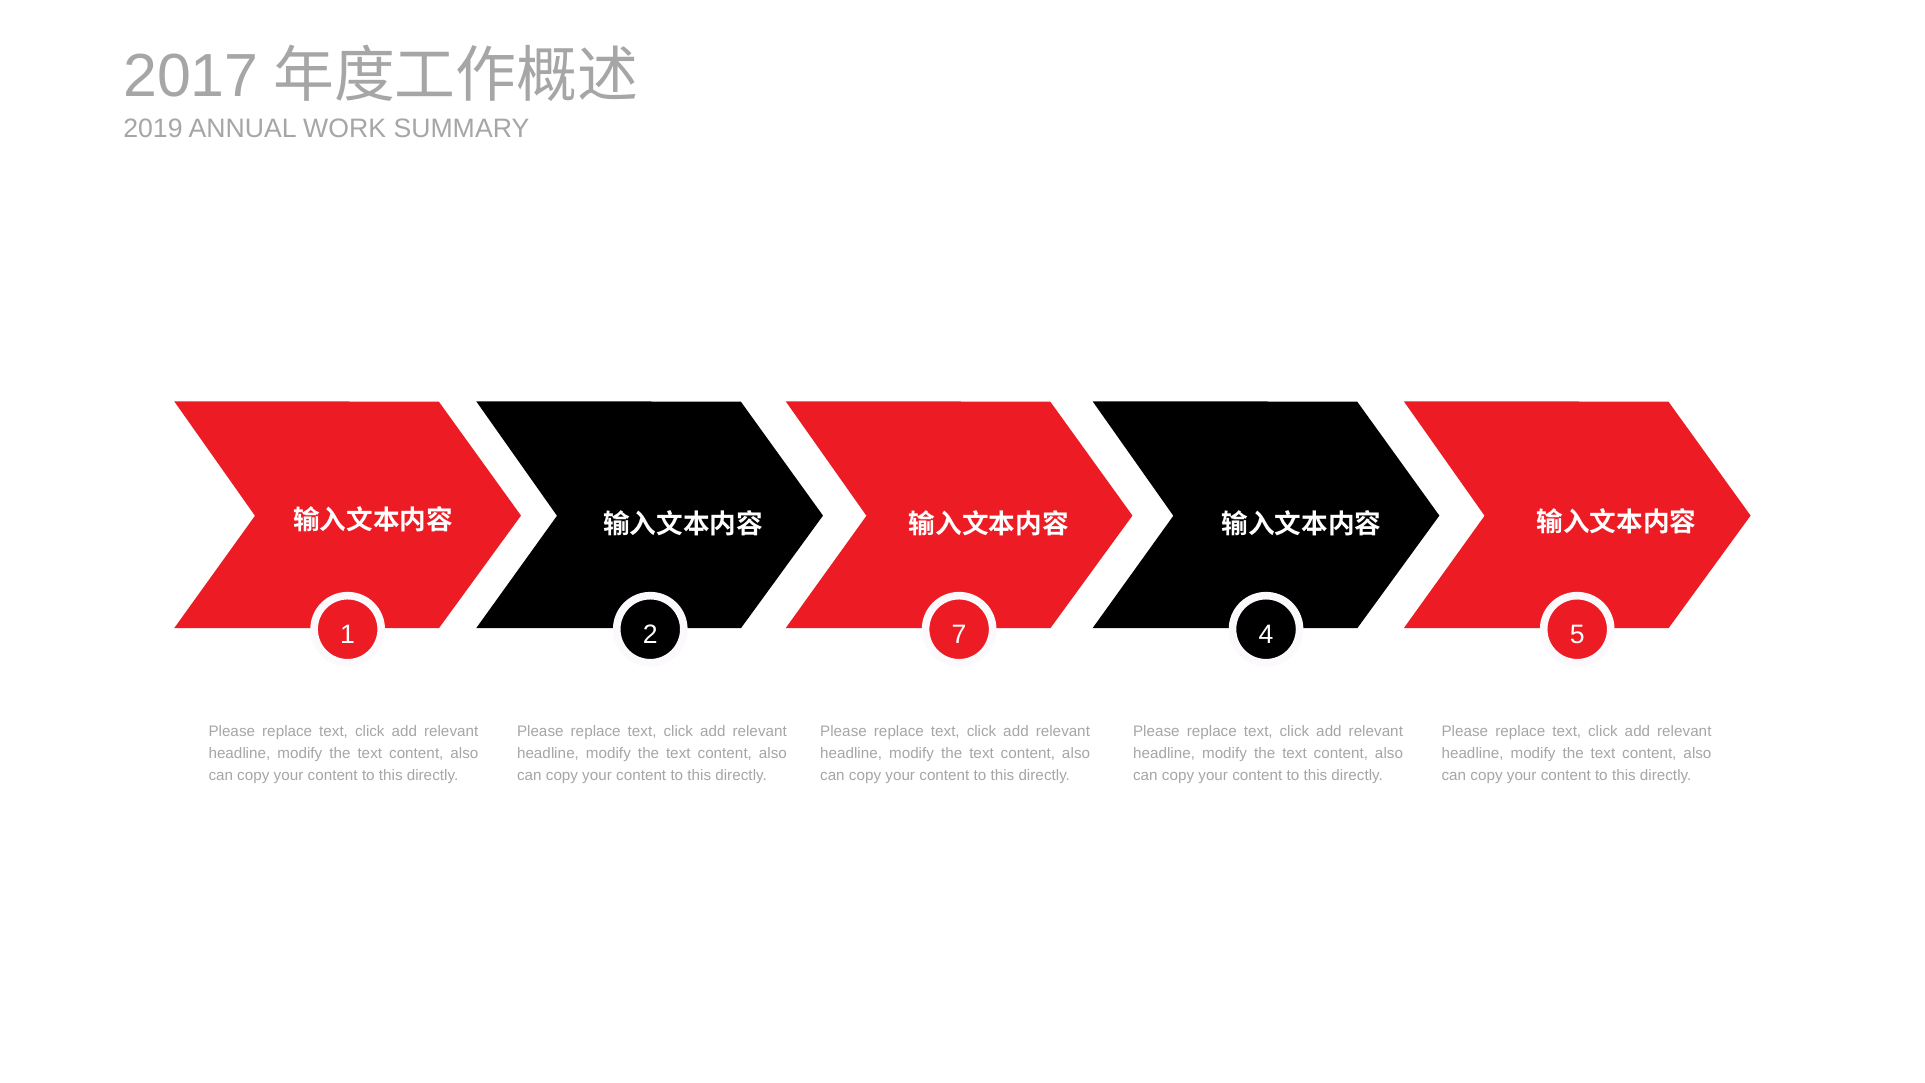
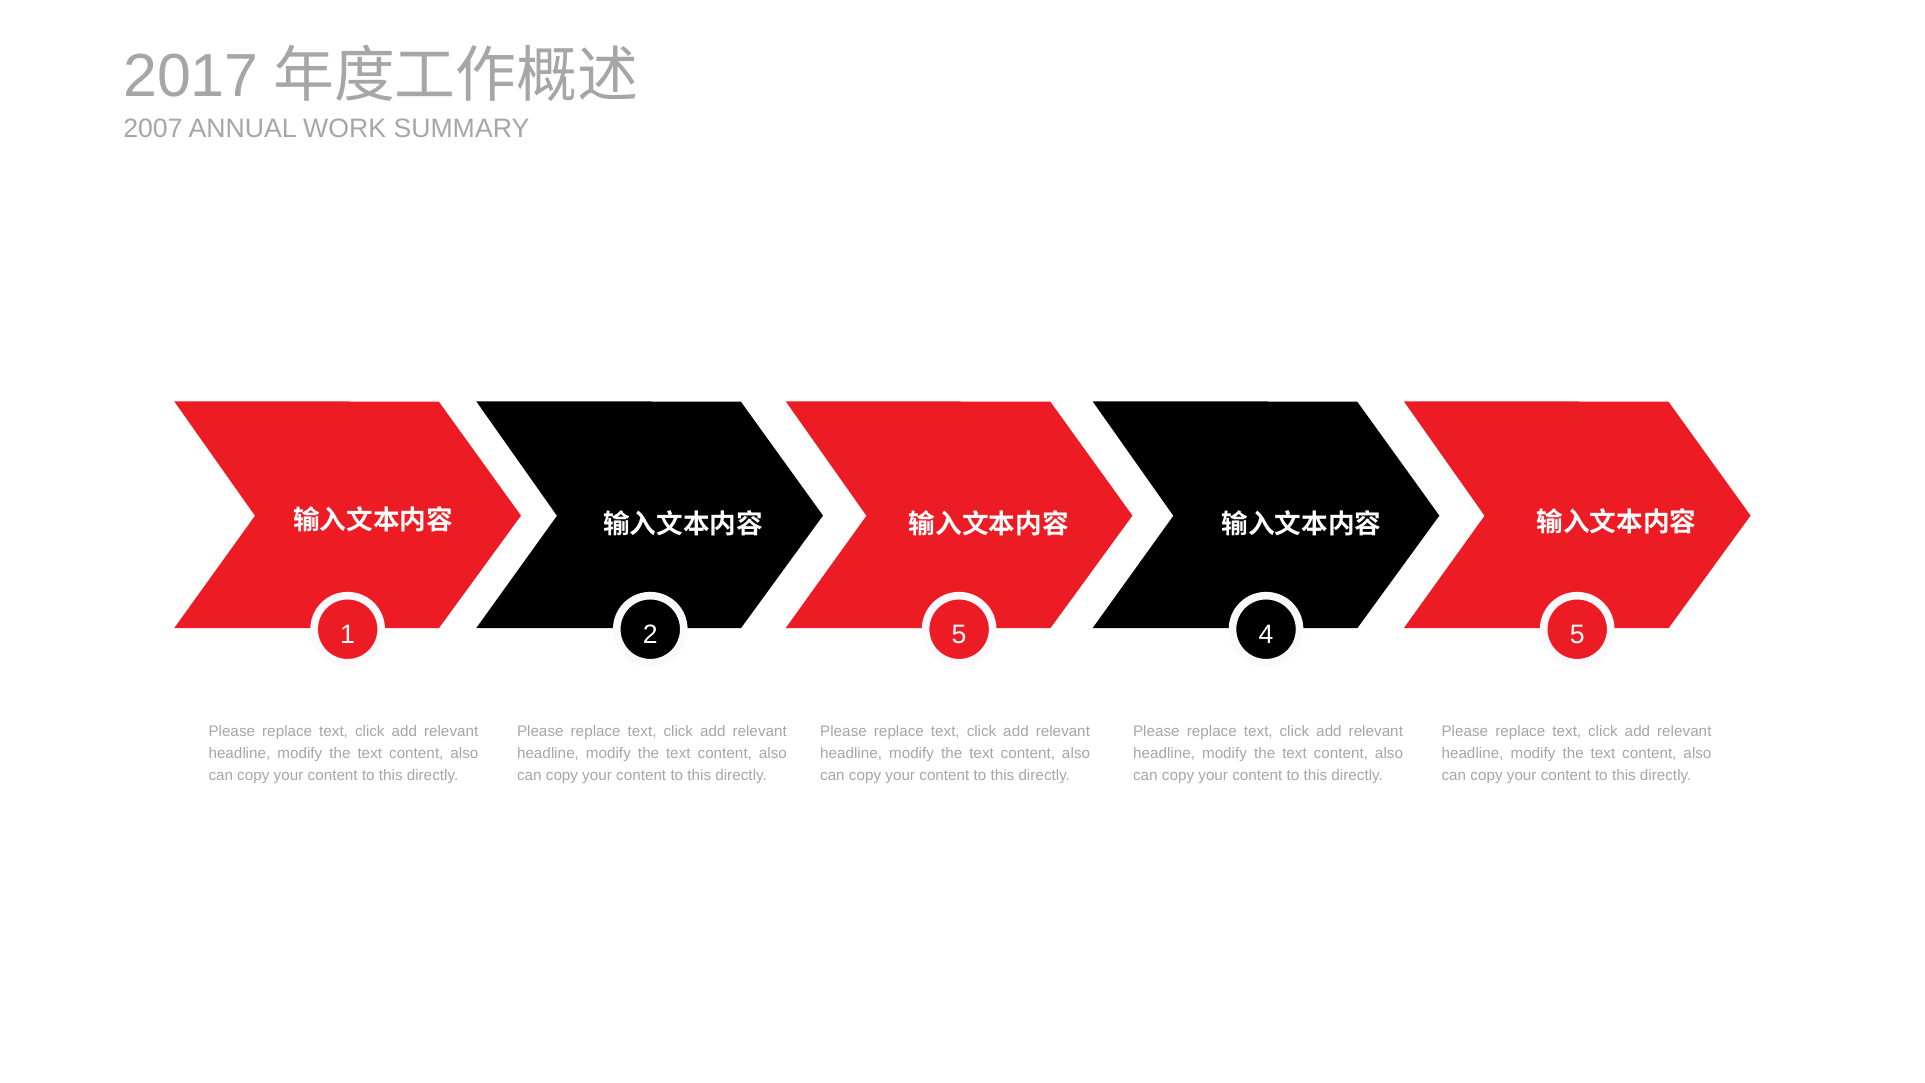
2019: 2019 -> 2007
2 7: 7 -> 5
